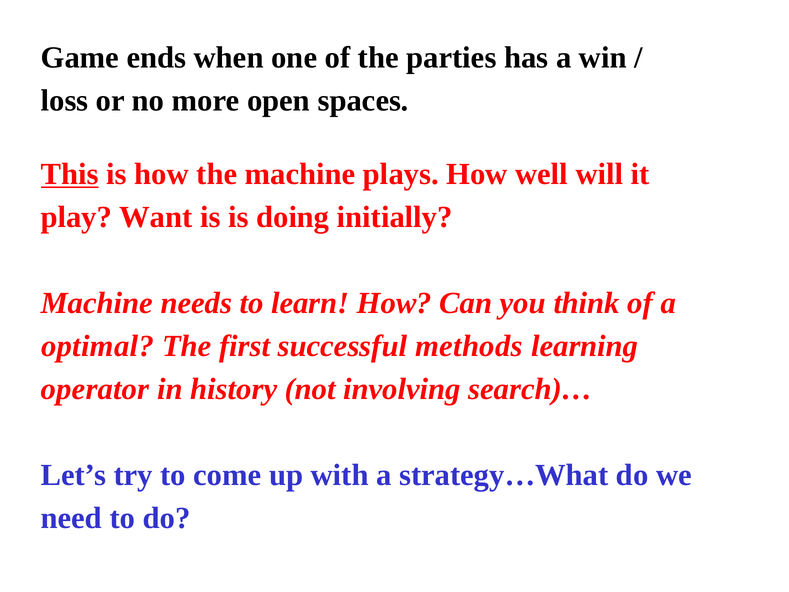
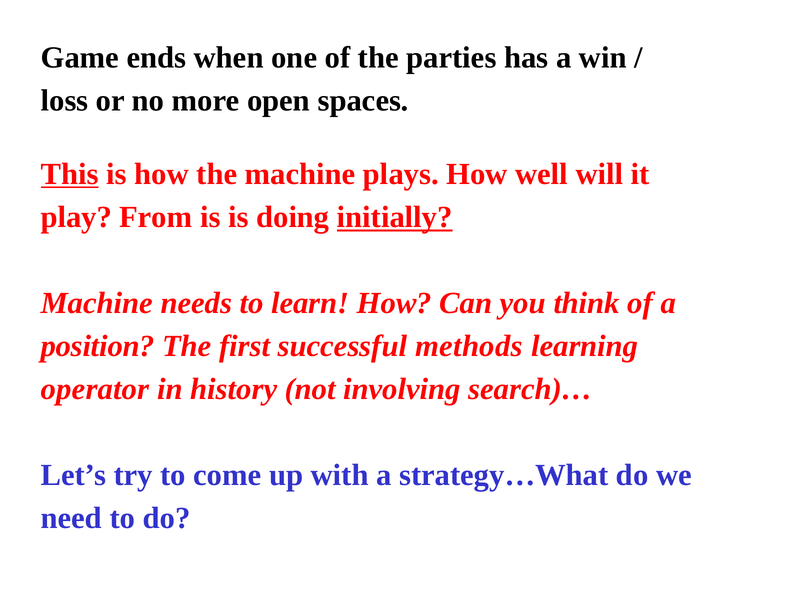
Want: Want -> From
initially underline: none -> present
optimal: optimal -> position
